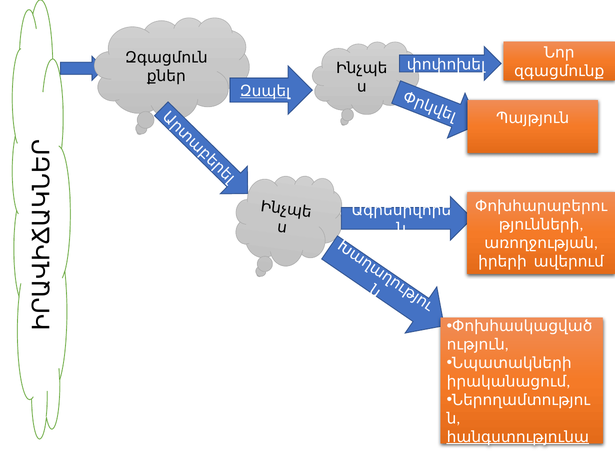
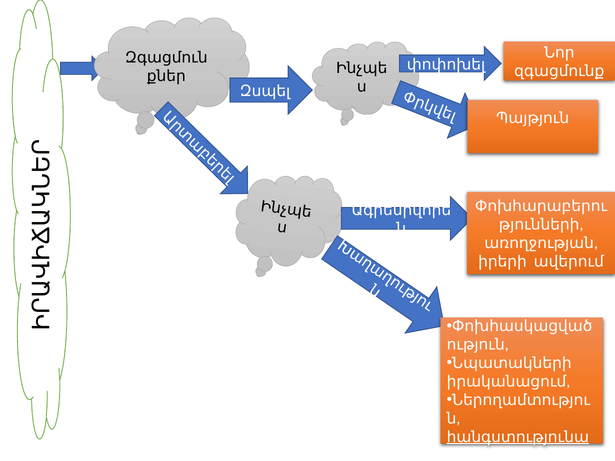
Զսպել underline: present -> none
